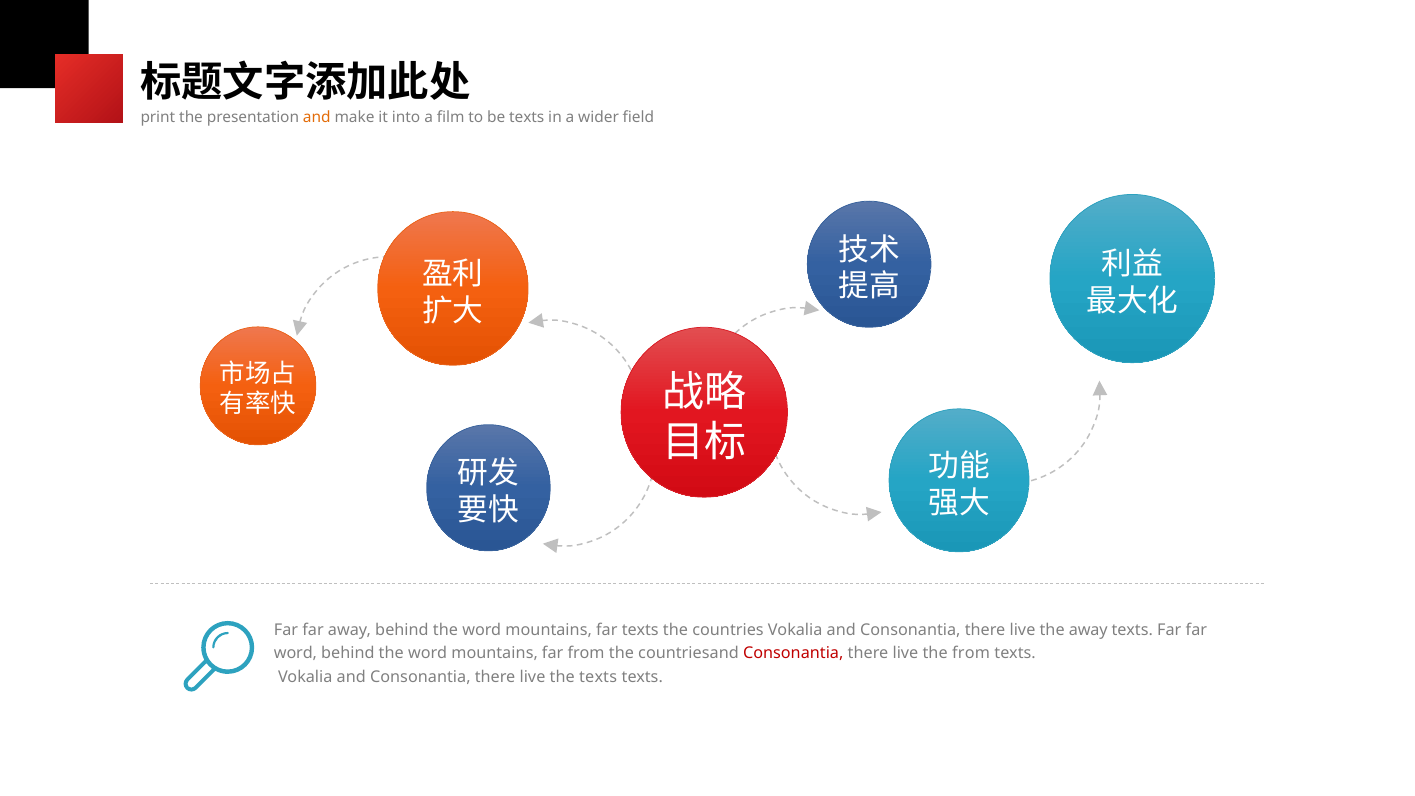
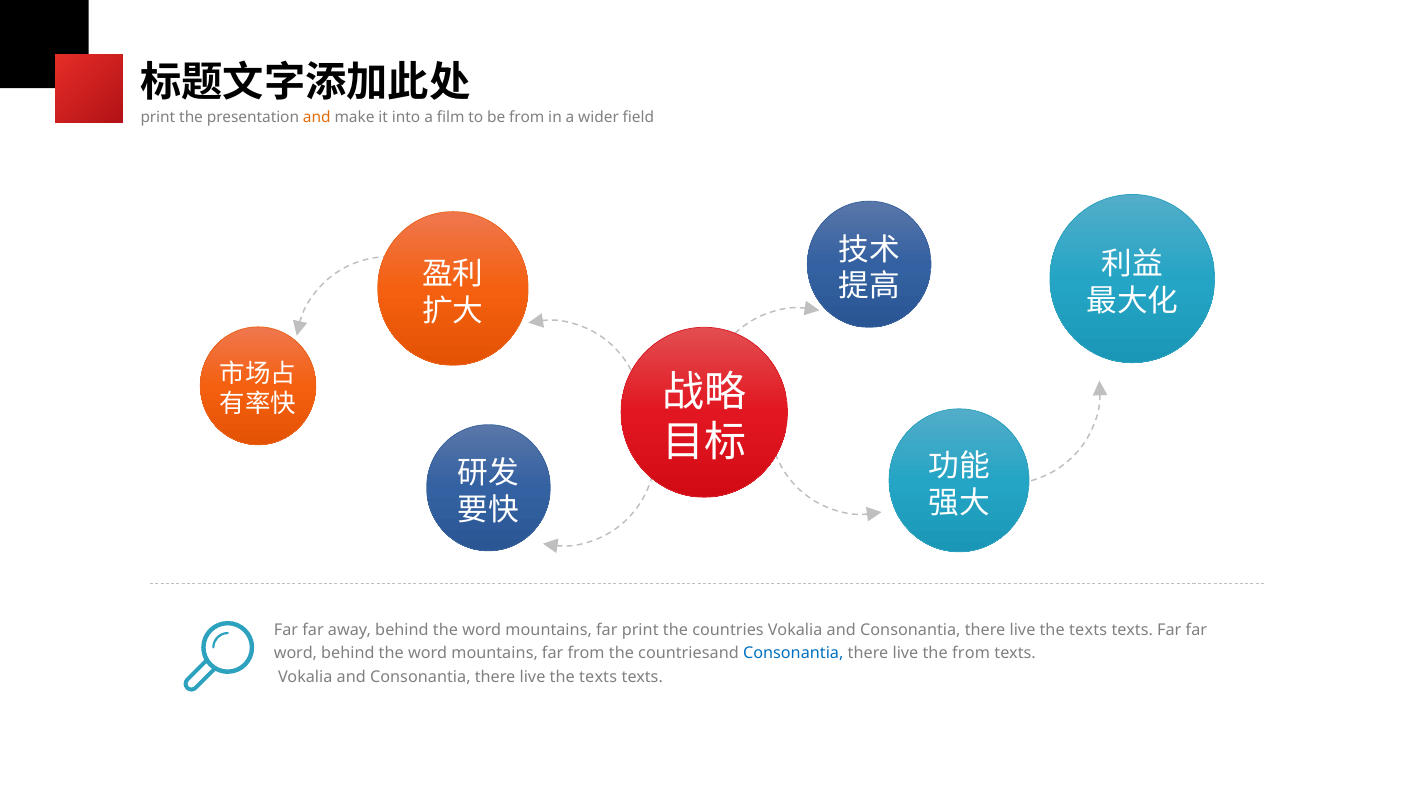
be texts: texts -> from
far texts: texts -> print
away at (1088, 630): away -> texts
Consonantia at (793, 653) colour: red -> blue
